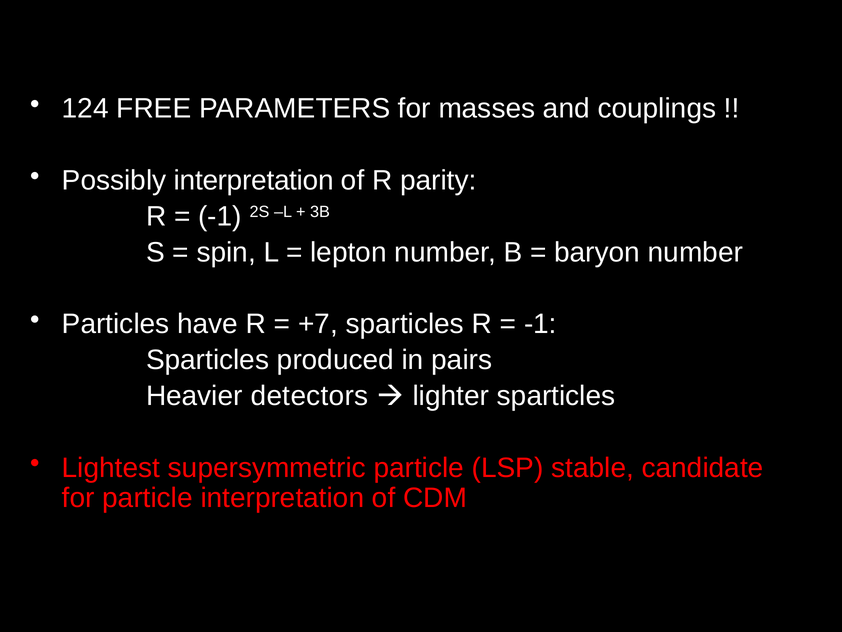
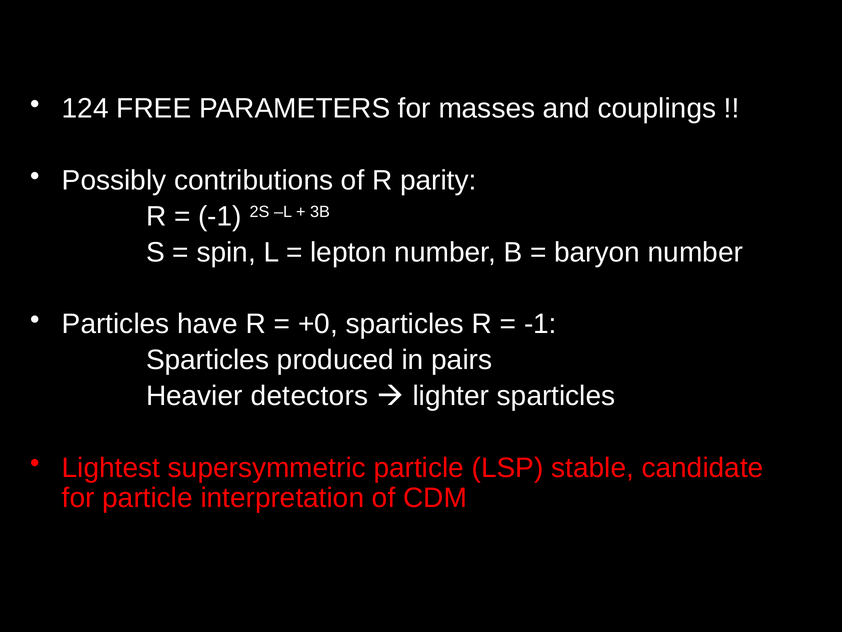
Possibly interpretation: interpretation -> contributions
+7: +7 -> +0
